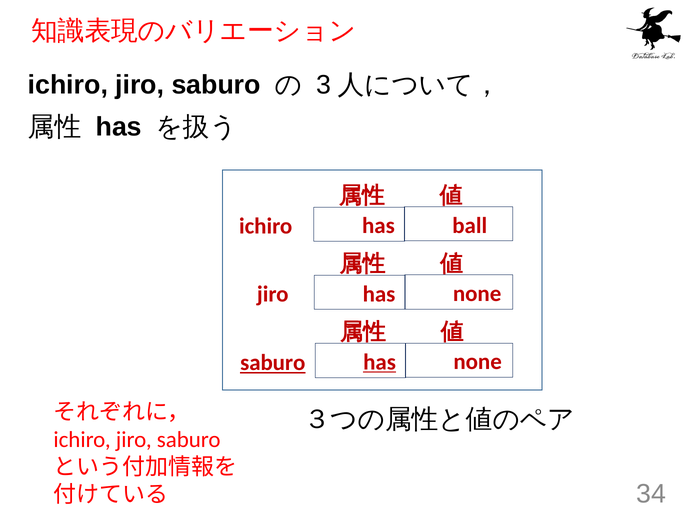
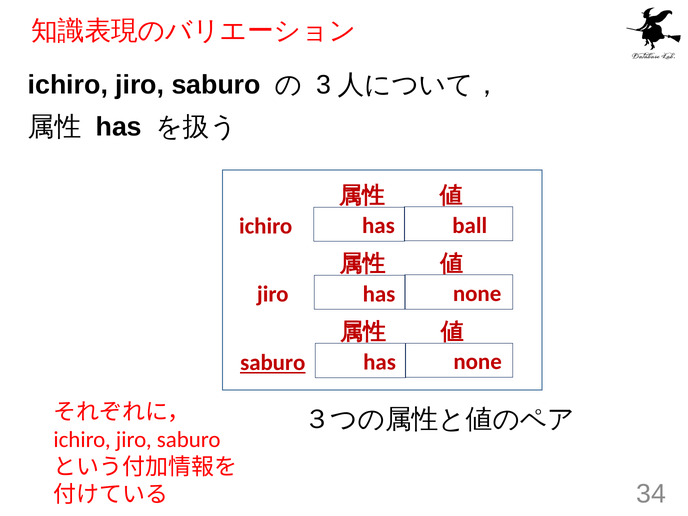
has at (380, 362) underline: present -> none
